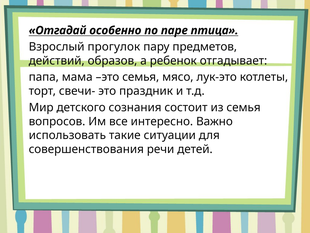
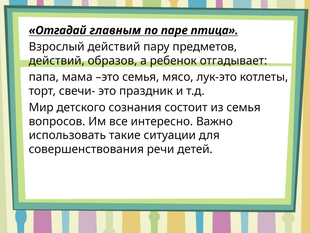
особенно: особенно -> главным
Взрослый прогулок: прогулок -> действий
